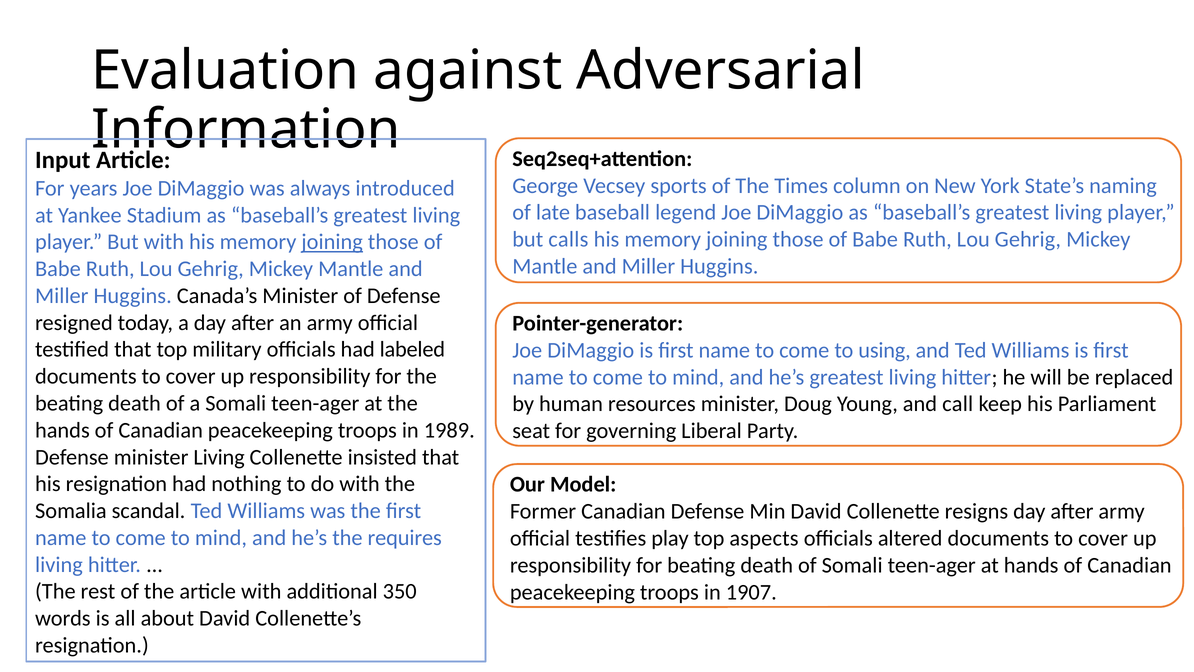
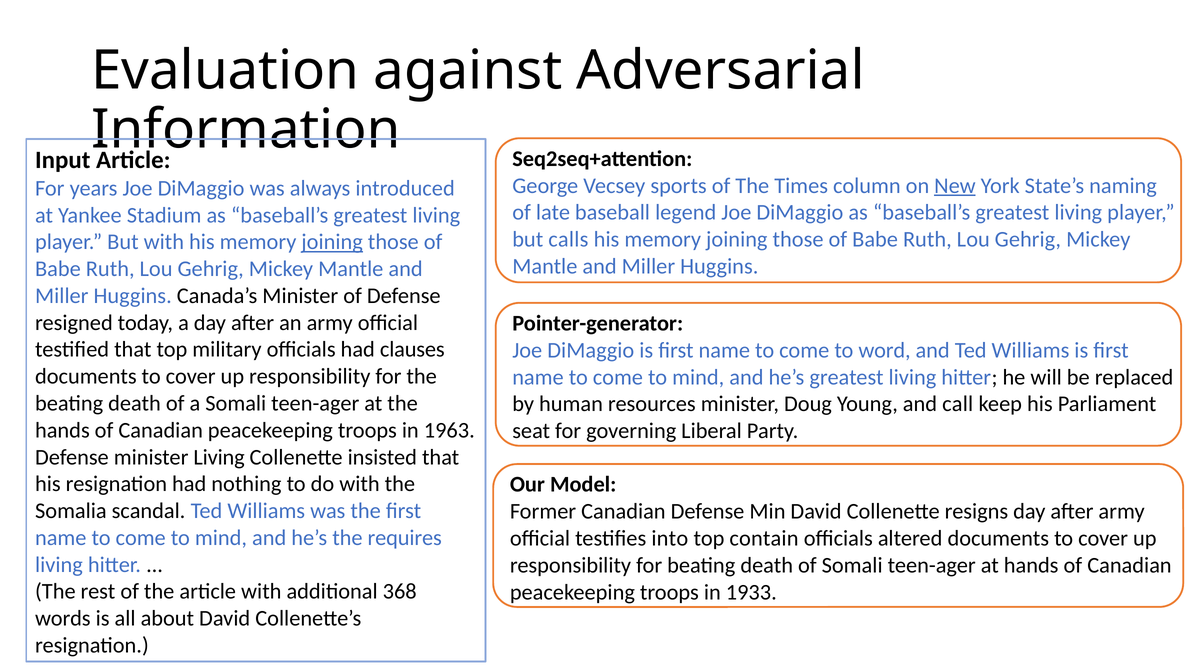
New underline: none -> present
labeled: labeled -> clauses
using: using -> word
1989: 1989 -> 1963
play: play -> into
aspects: aspects -> contain
350: 350 -> 368
1907: 1907 -> 1933
